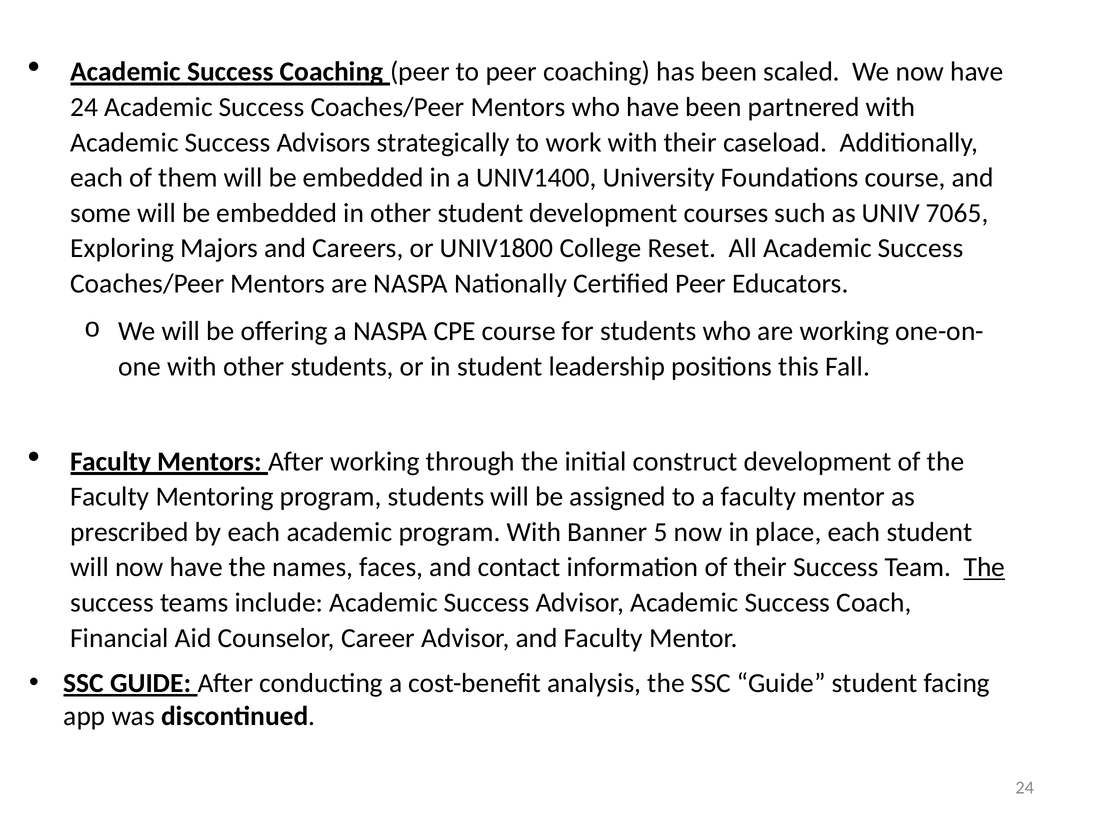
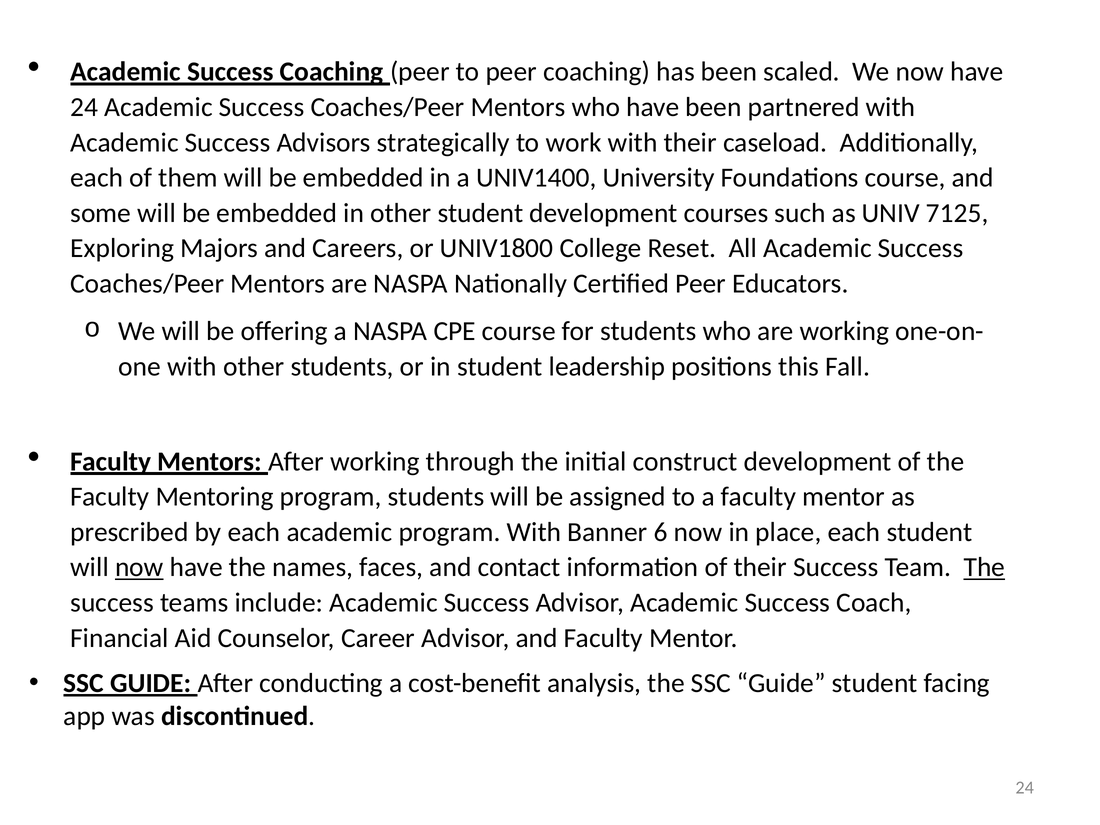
7065: 7065 -> 7125
5: 5 -> 6
now at (139, 567) underline: none -> present
